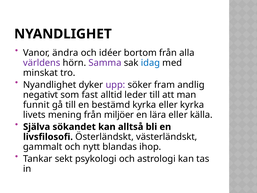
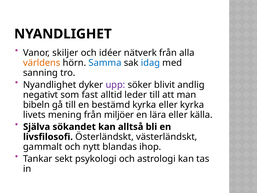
ändra: ändra -> skiljer
bortom: bortom -> nätverk
världens colour: purple -> orange
Samma colour: purple -> blue
minskat: minskat -> sanning
fram: fram -> blivit
funnit: funnit -> bibeln
